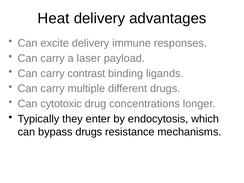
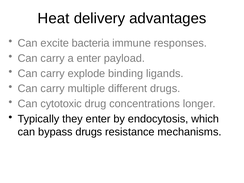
excite delivery: delivery -> bacteria
a laser: laser -> enter
contrast: contrast -> explode
